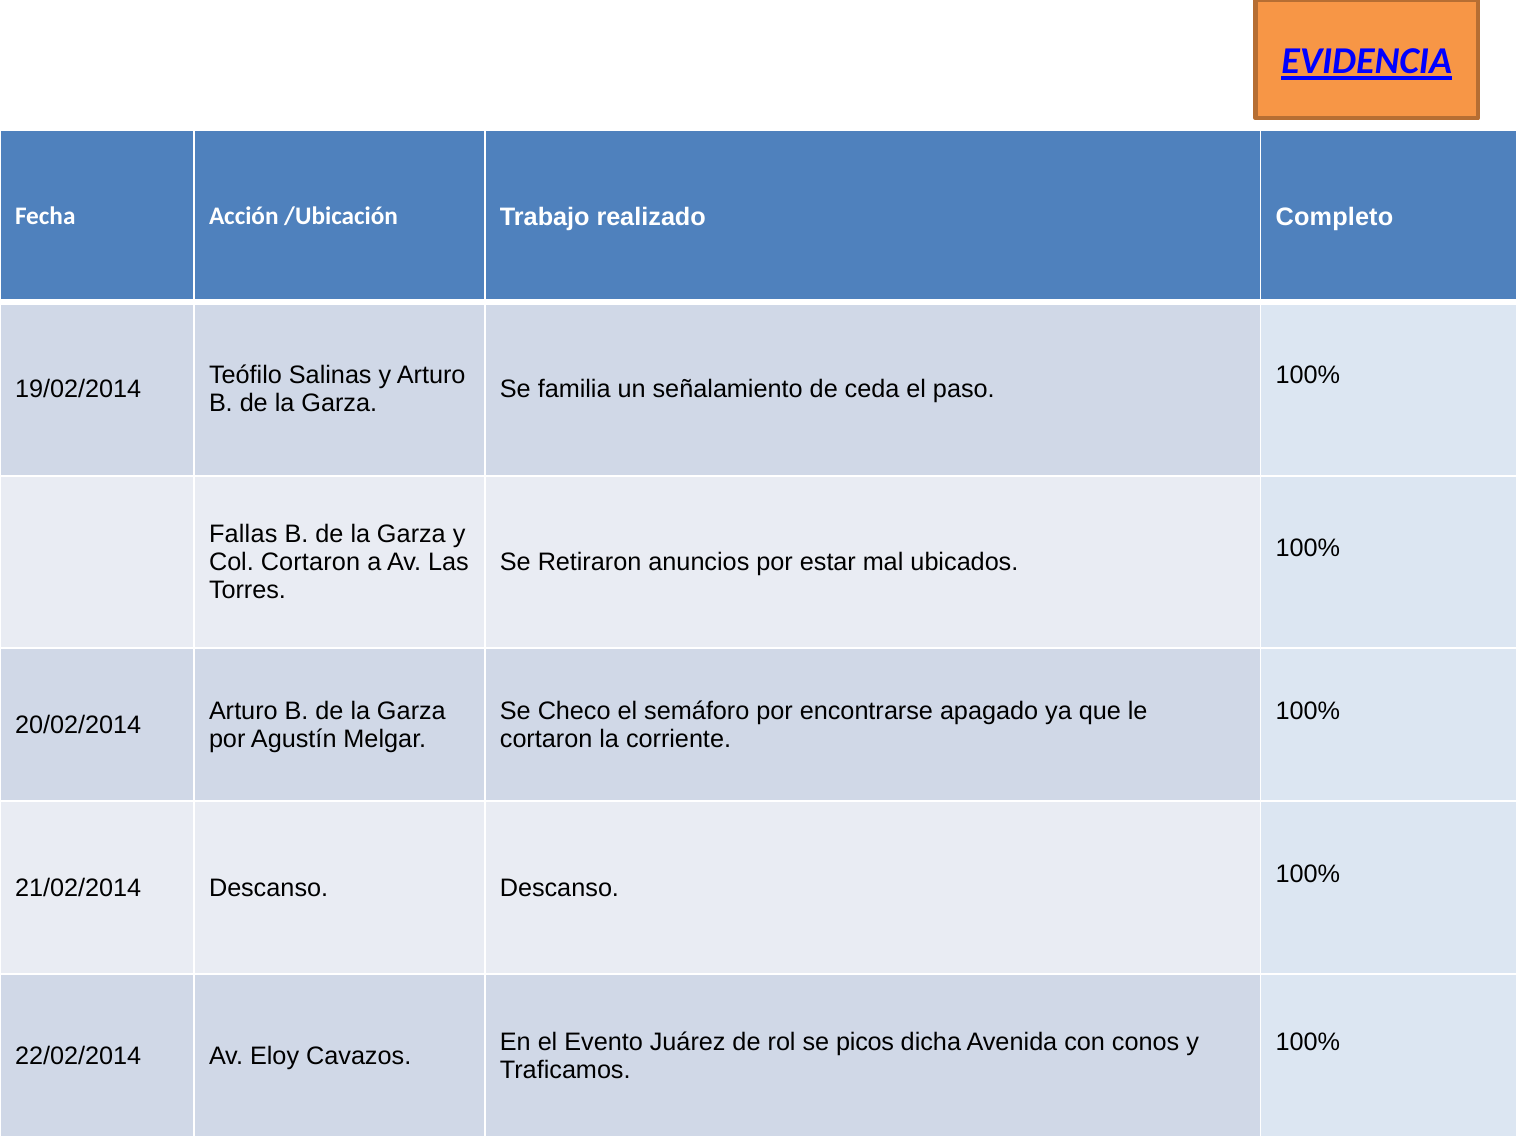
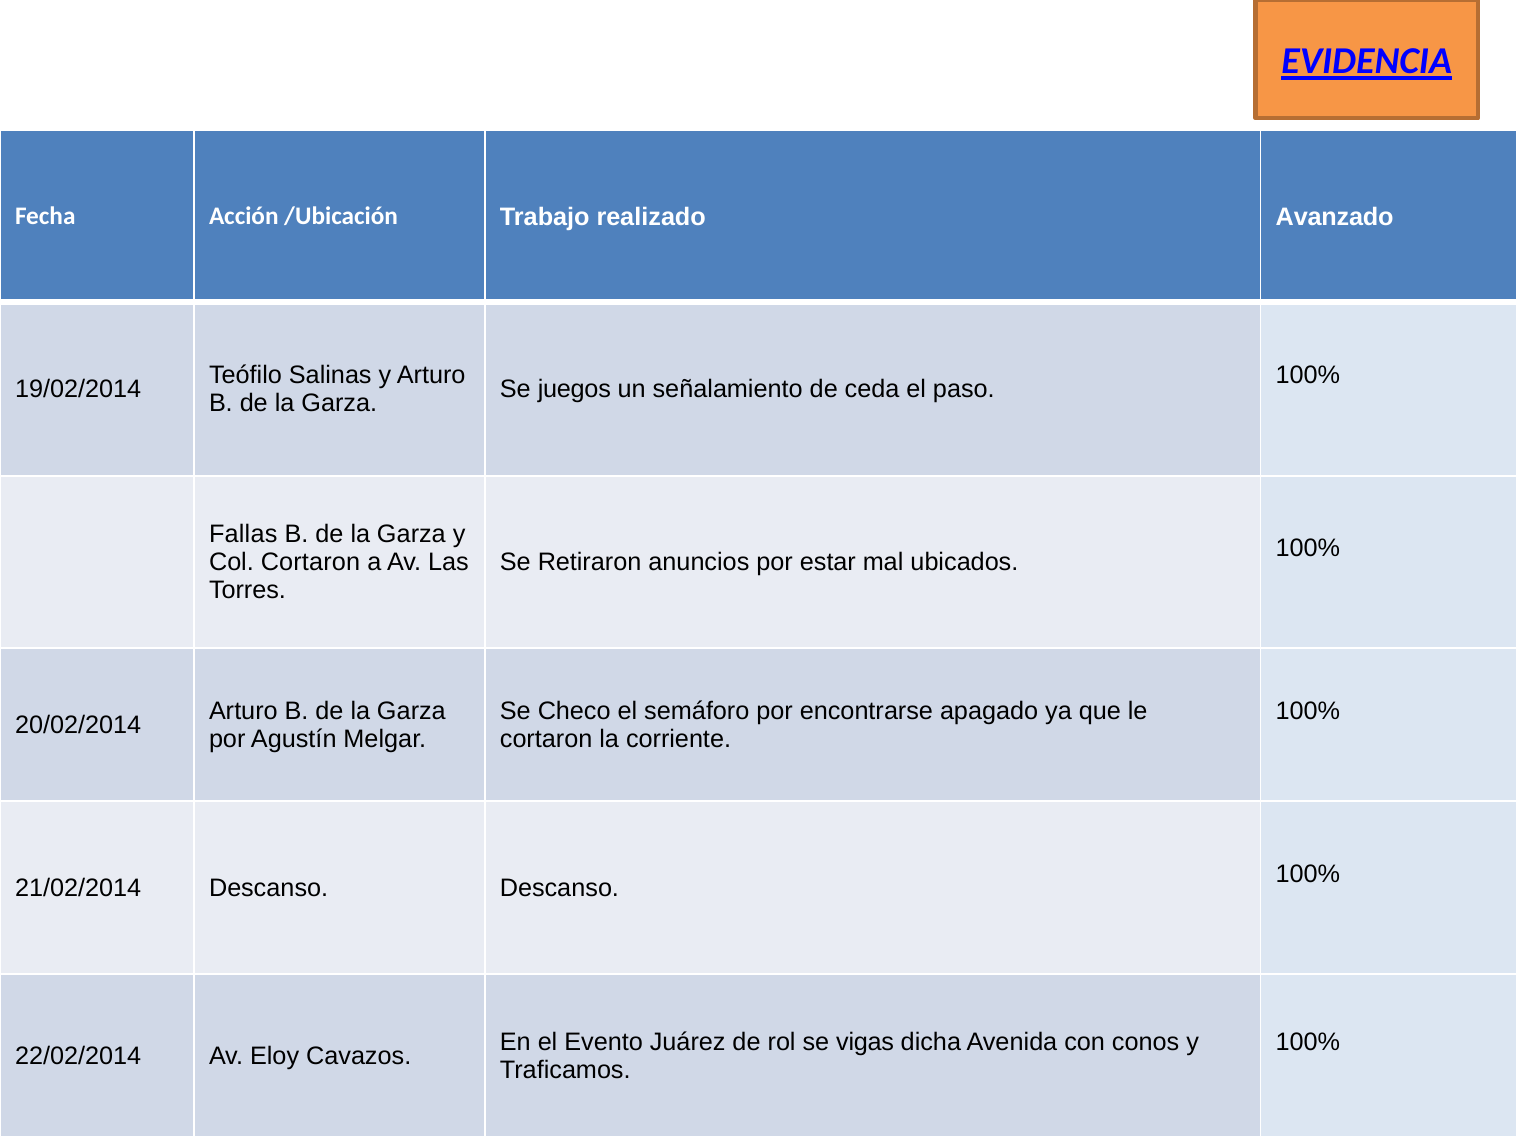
Completo: Completo -> Avanzado
familia: familia -> juegos
picos: picos -> vigas
